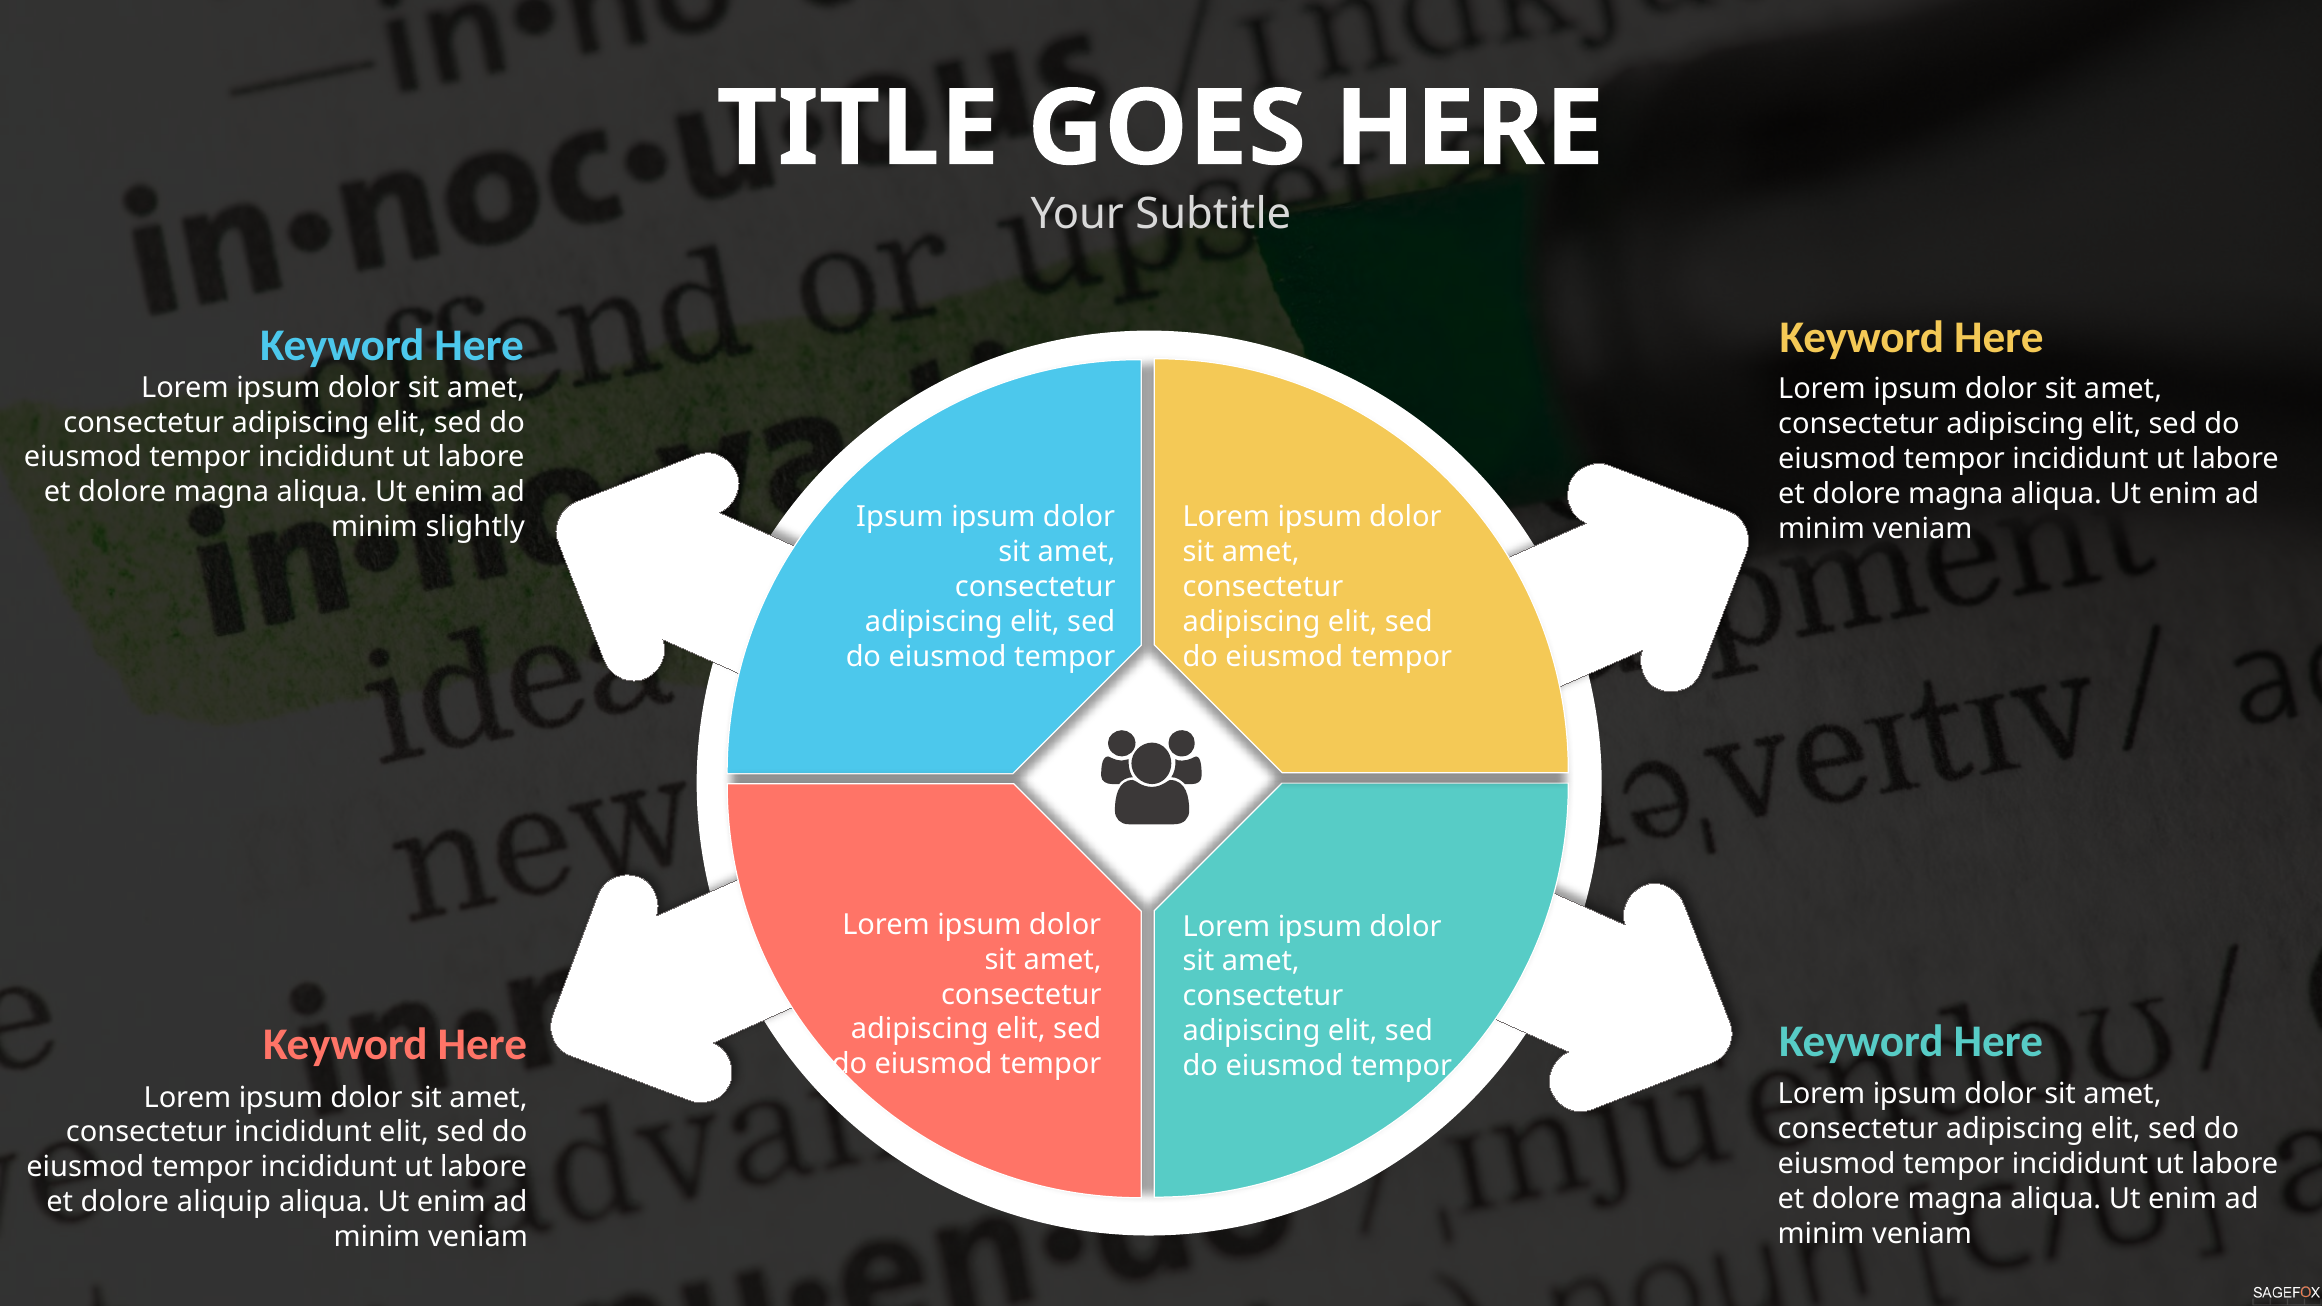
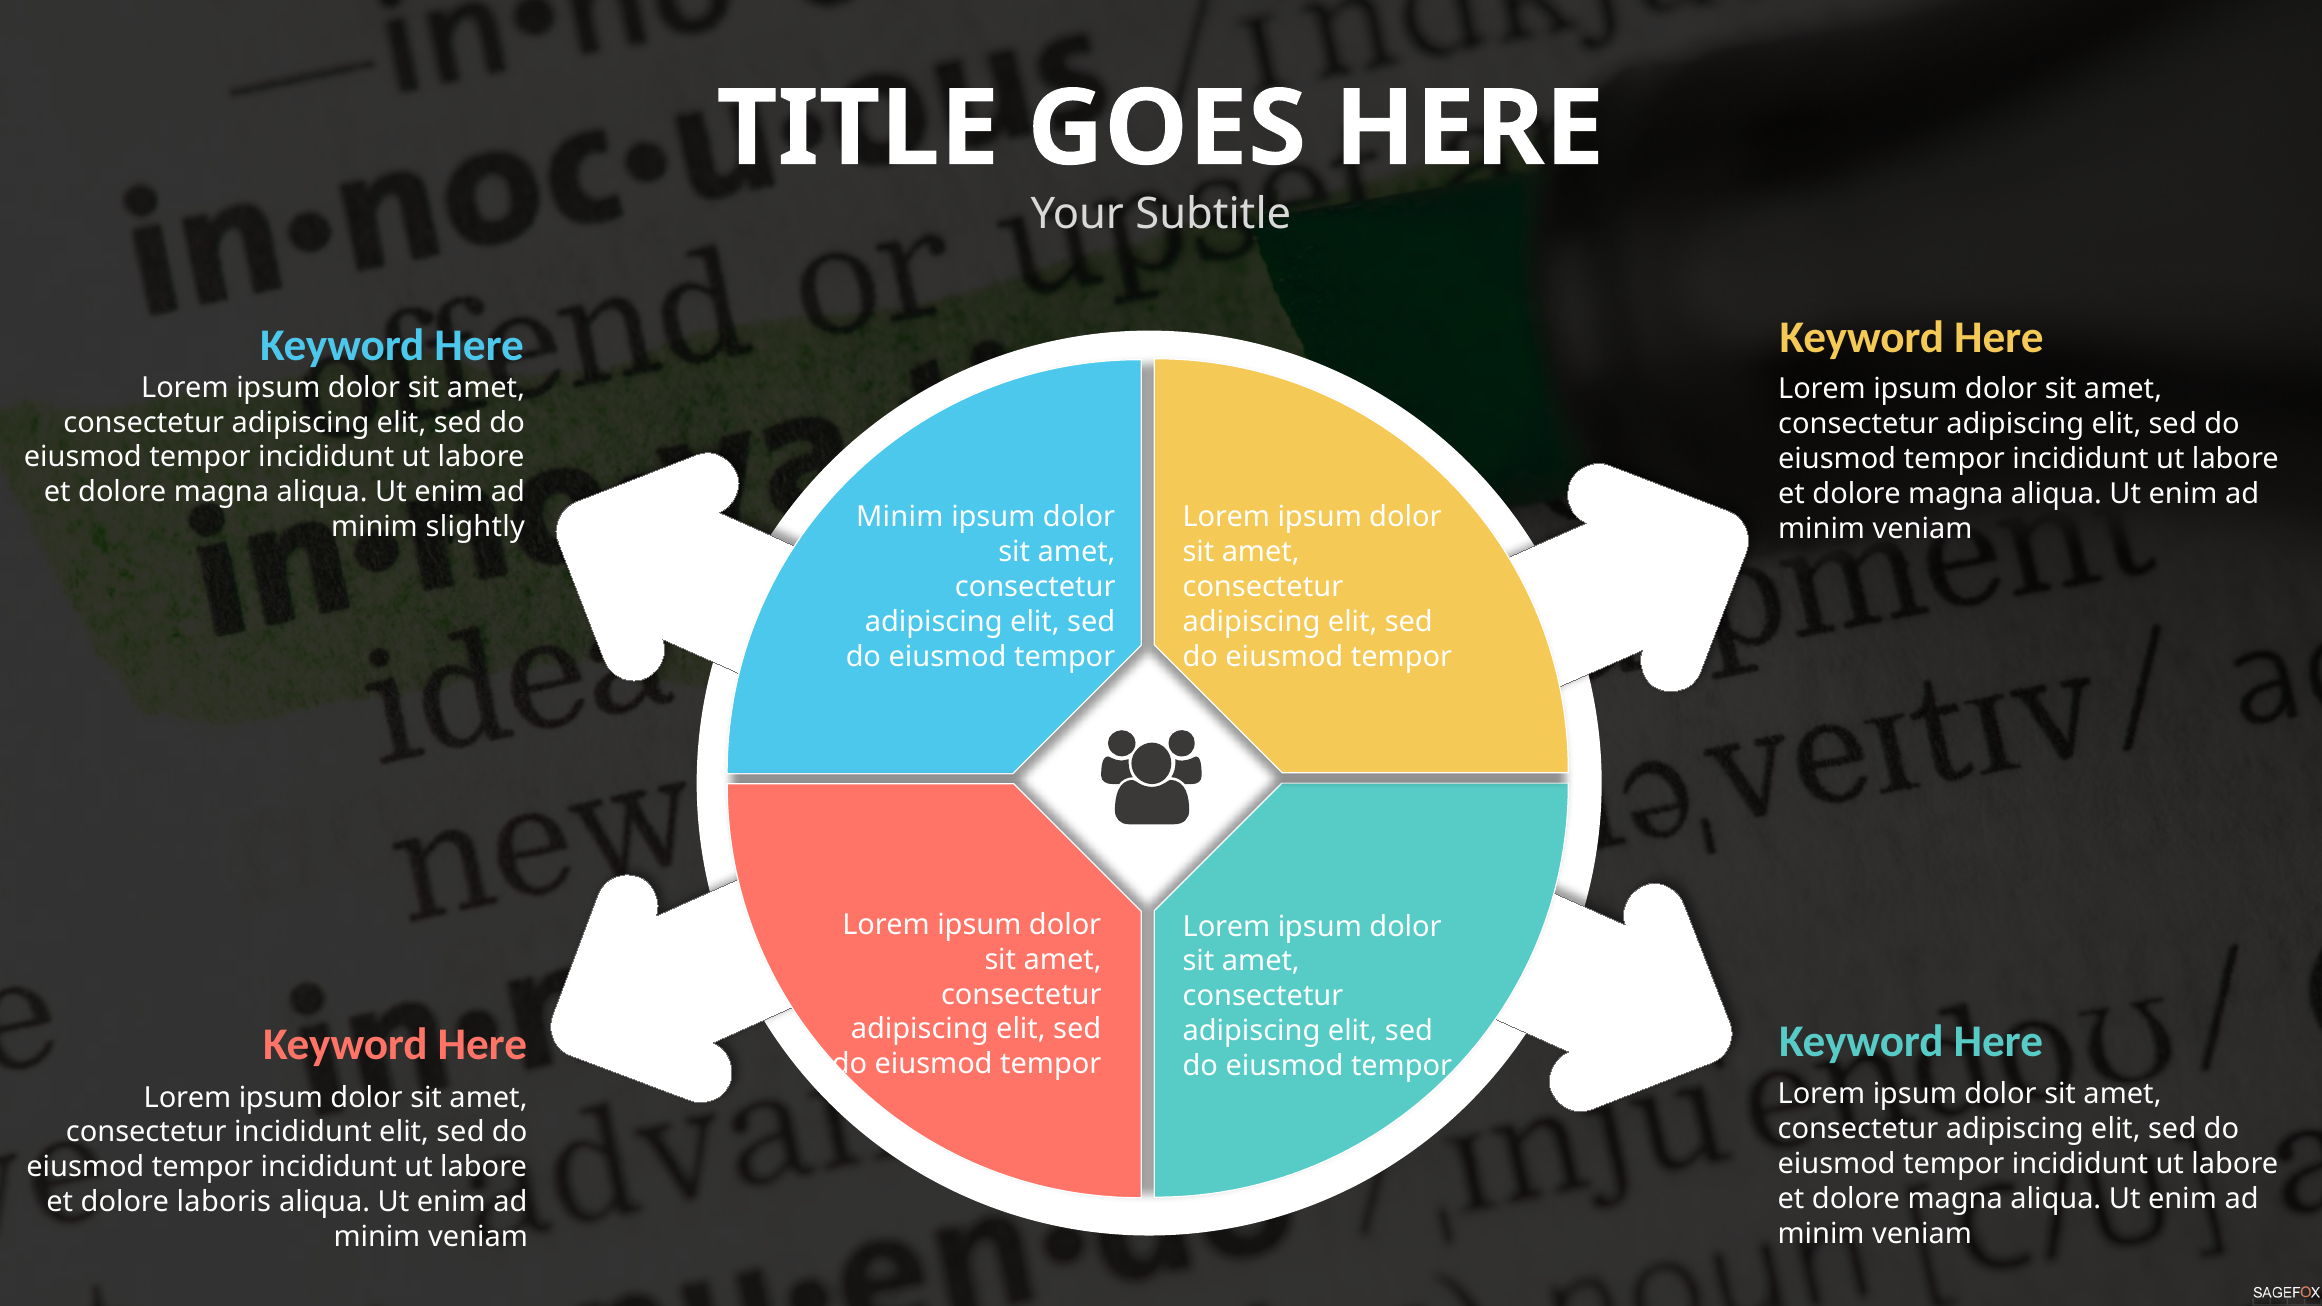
Ipsum at (900, 517): Ipsum -> Minim
aliquip: aliquip -> laboris
